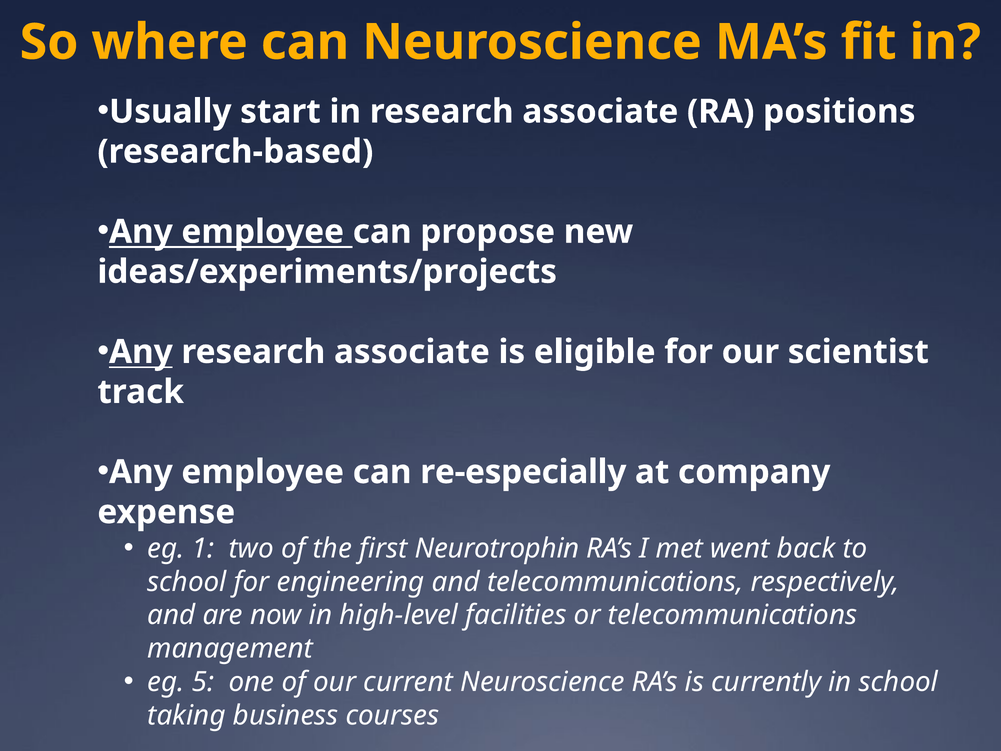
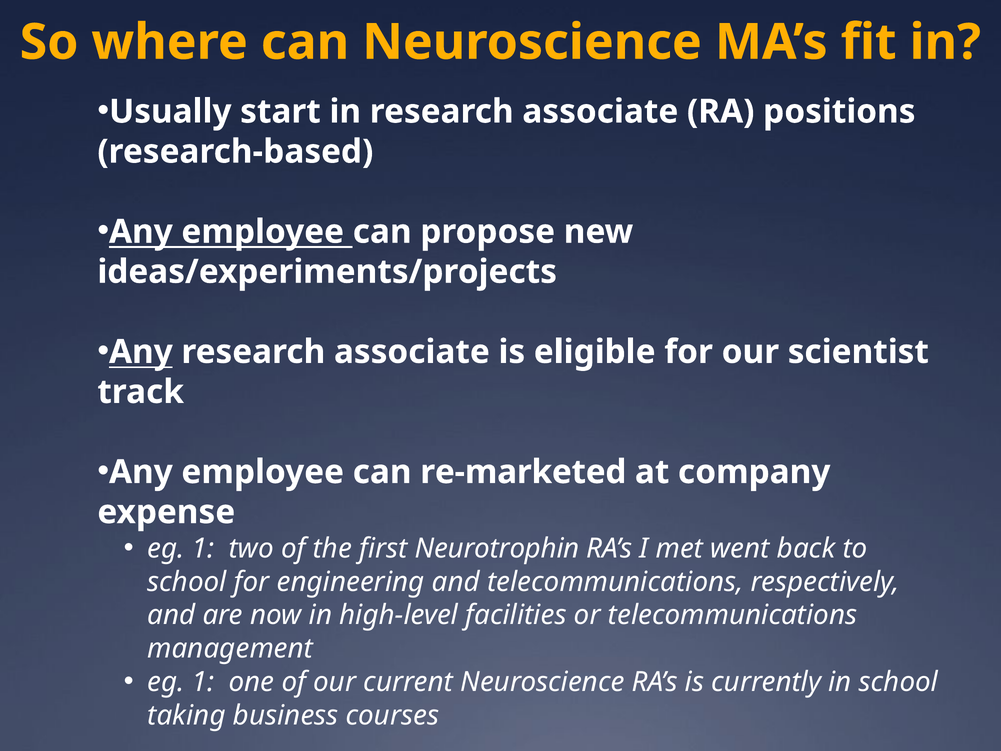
re-especially: re-especially -> re-marketed
5 at (203, 682): 5 -> 1
